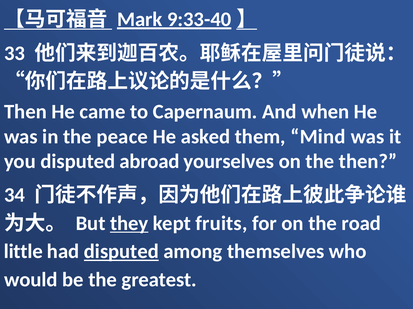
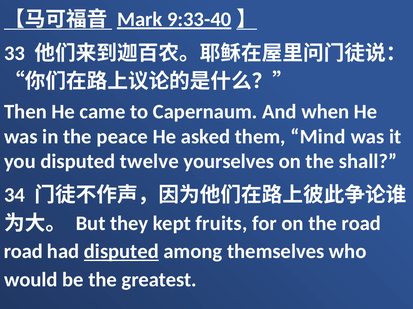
abroad: abroad -> twelve
the then: then -> shall
they underline: present -> none
little at (23, 252): little -> road
